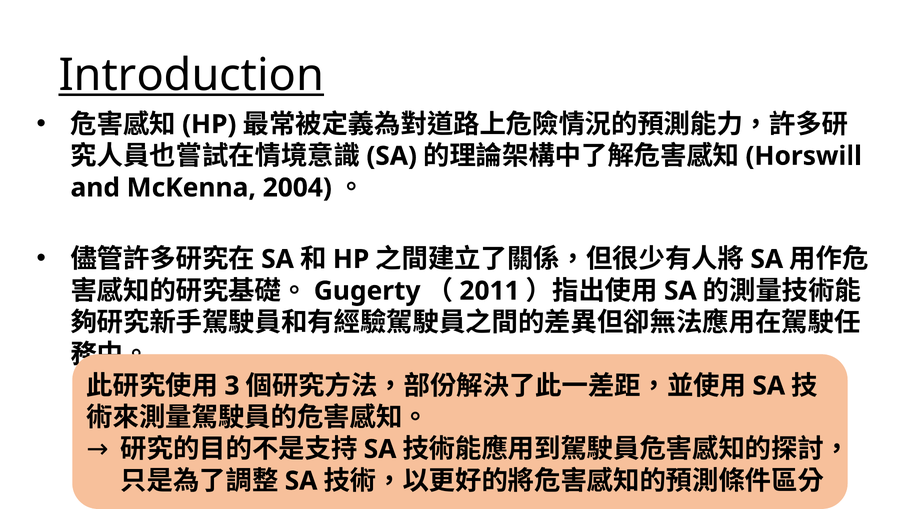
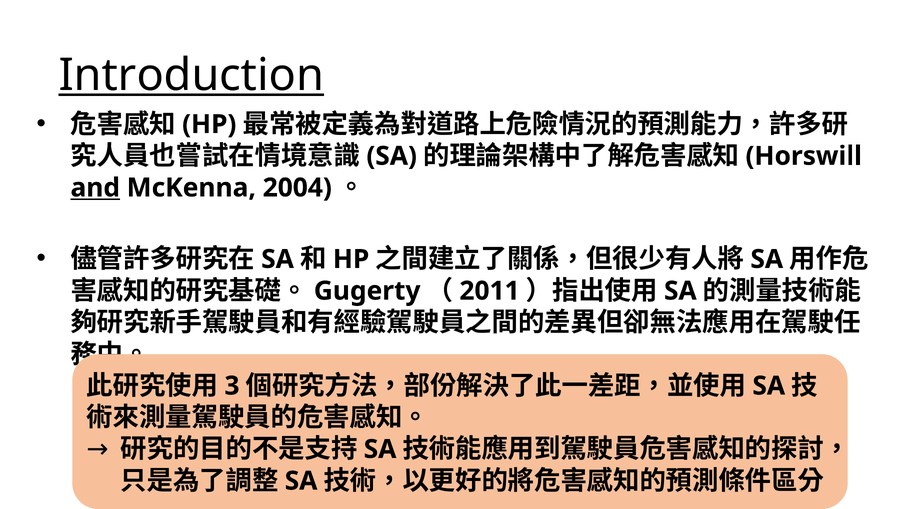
and underline: none -> present
